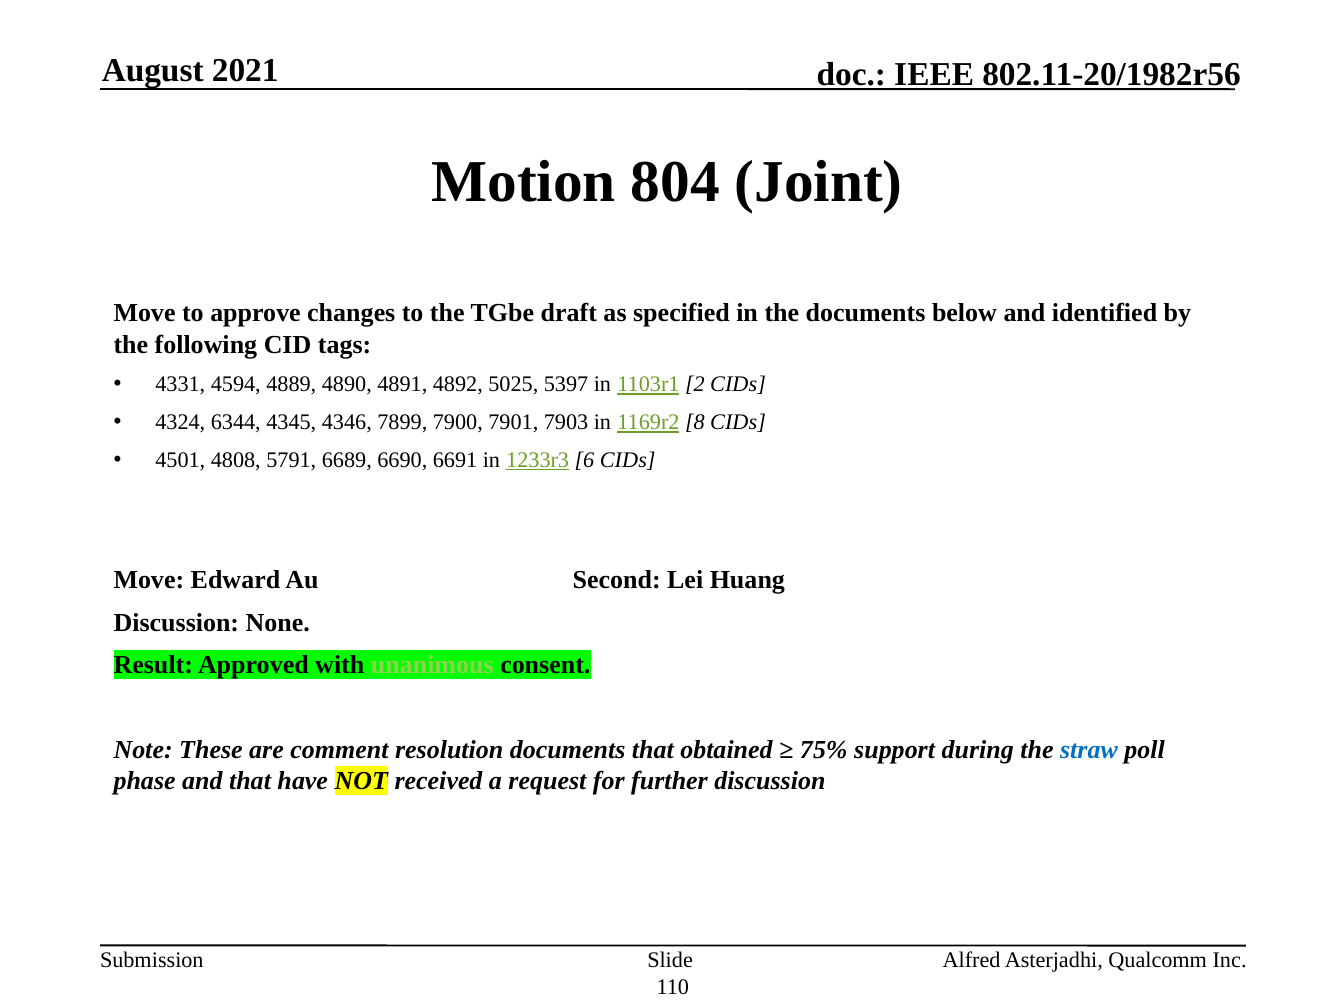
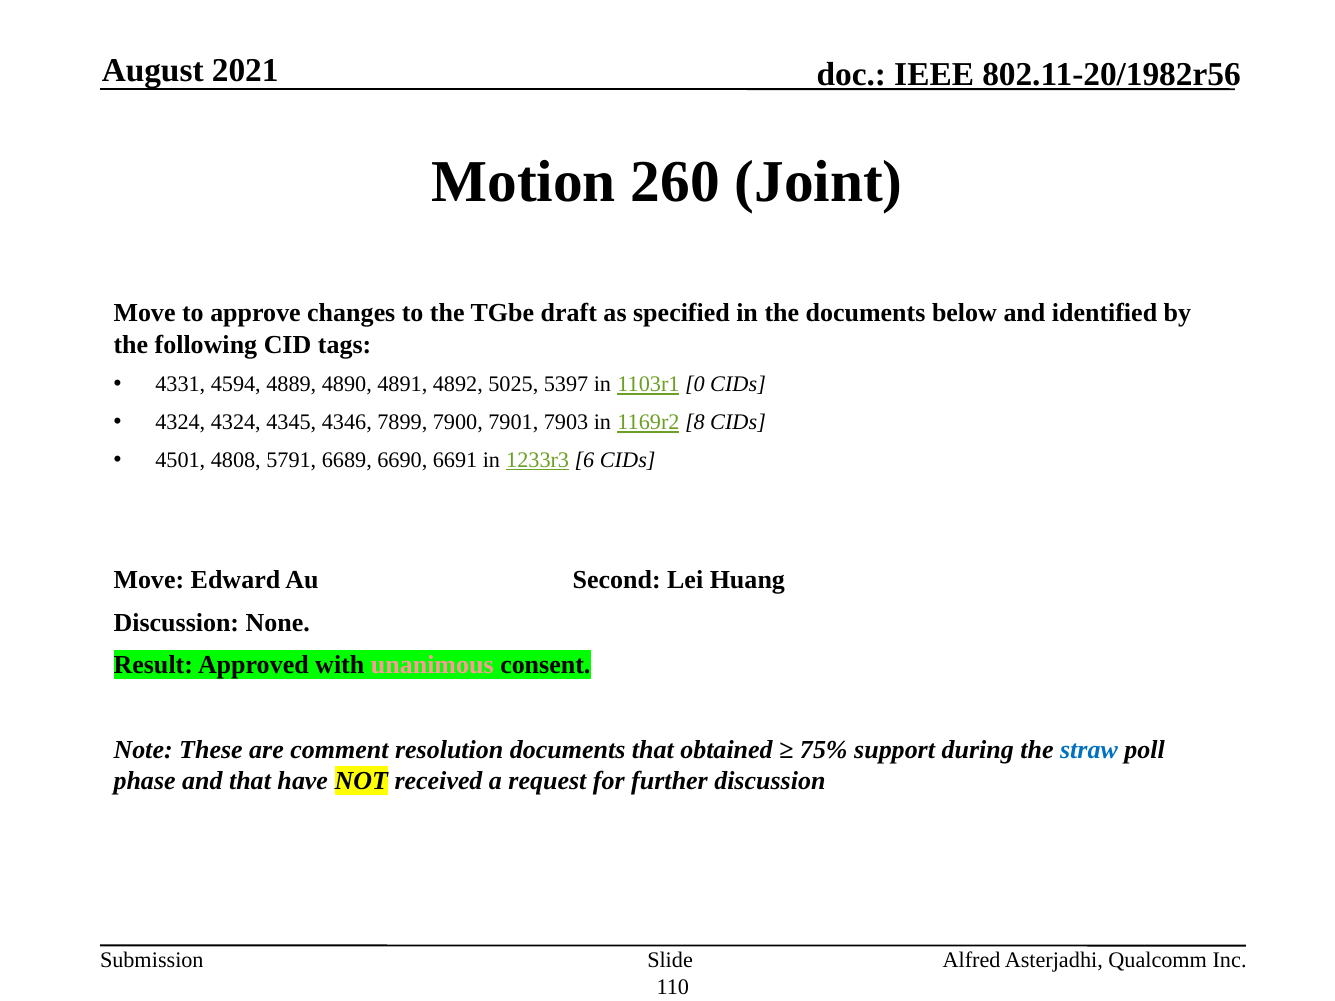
804: 804 -> 260
2: 2 -> 0
4324 6344: 6344 -> 4324
unanimous colour: light green -> pink
